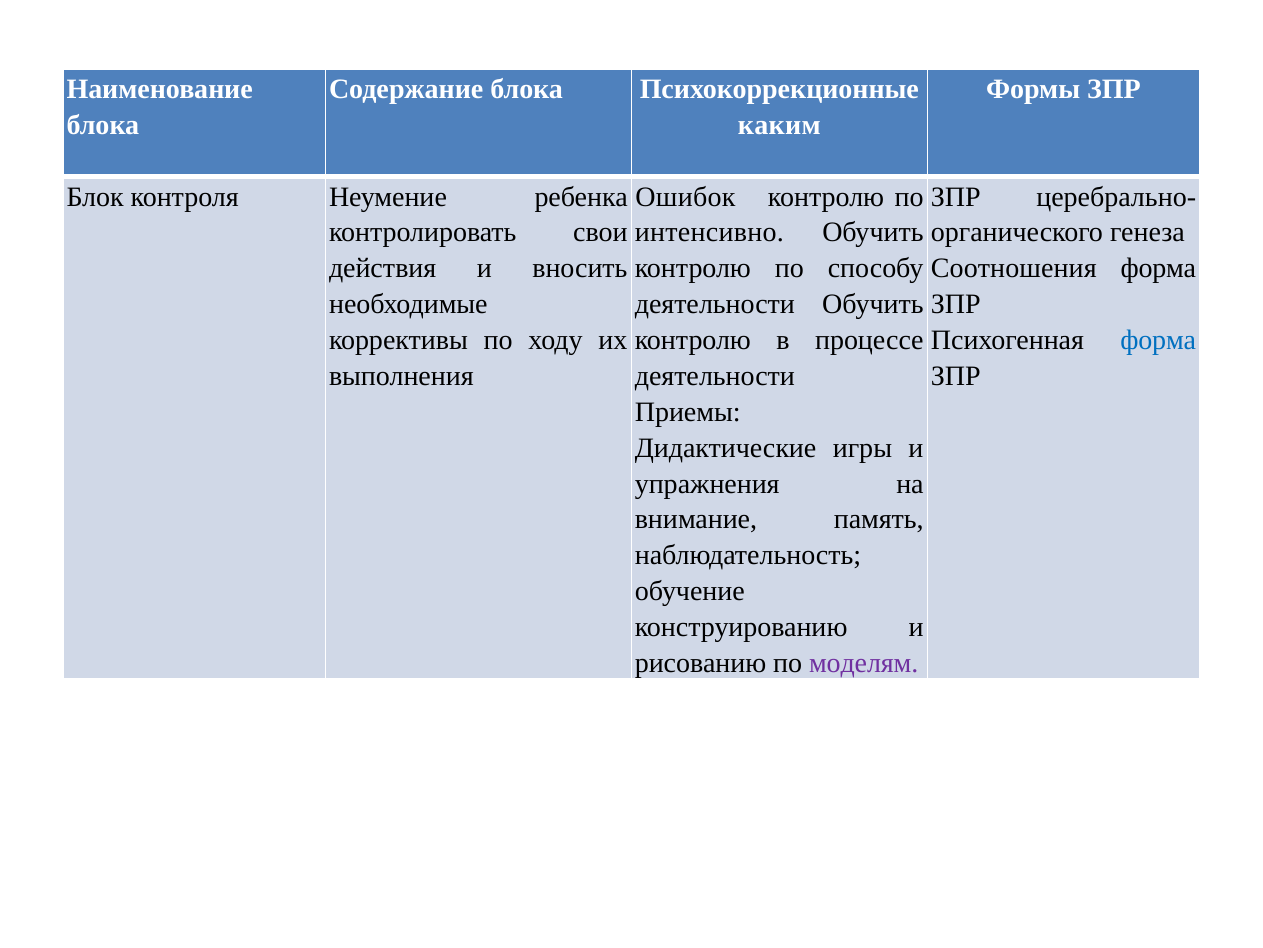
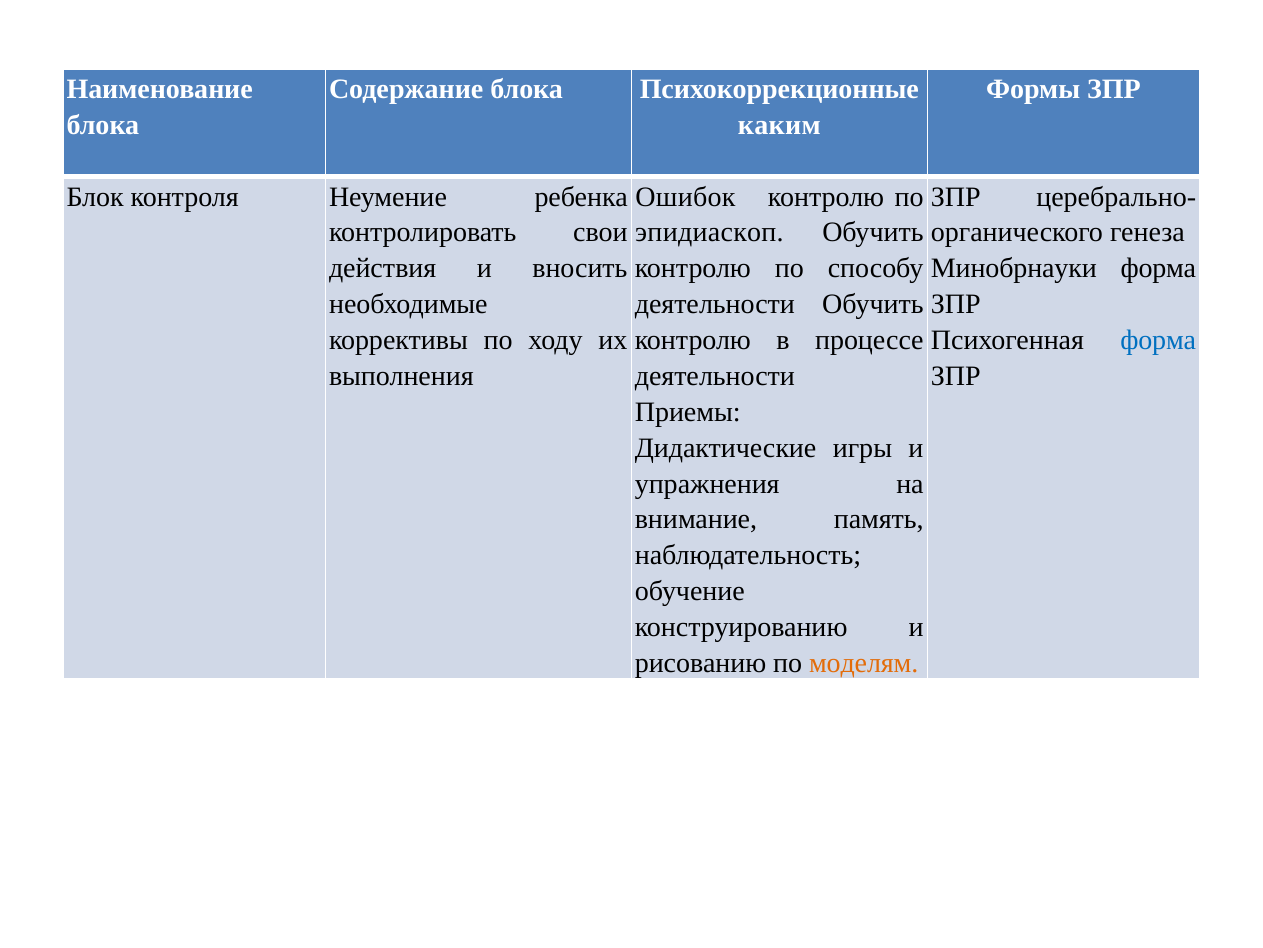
интенсивно: интенсивно -> эпидиаскоп
Соотношения: Соотношения -> Минобрнауки
моделям colour: purple -> orange
